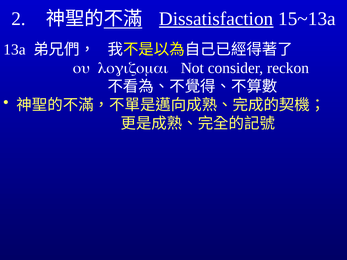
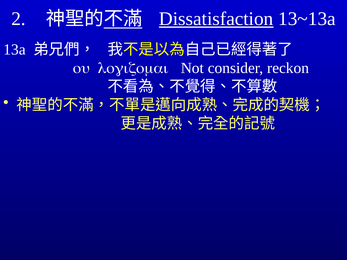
15~13a: 15~13a -> 13~13a
